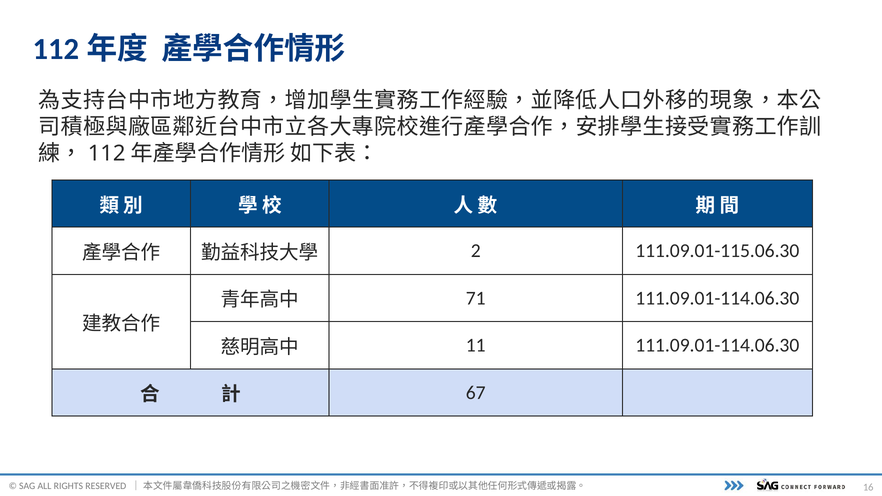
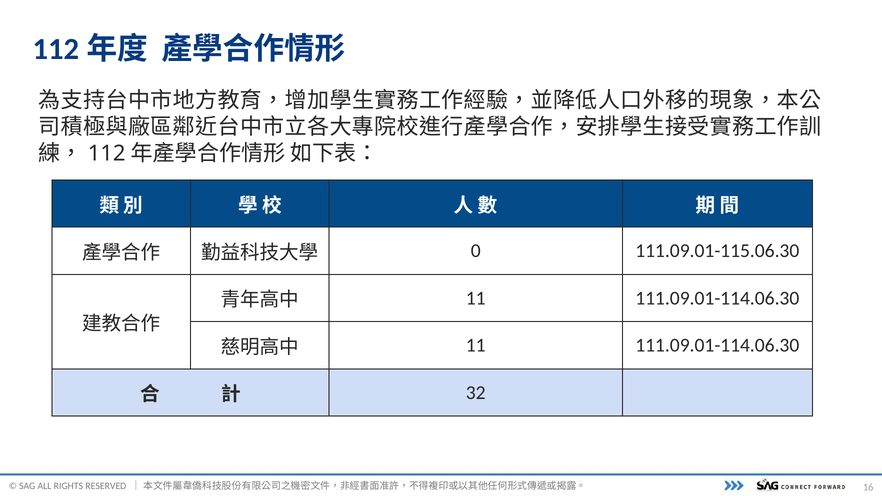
2: 2 -> 0
71 at (476, 298): 71 -> 11
67: 67 -> 32
